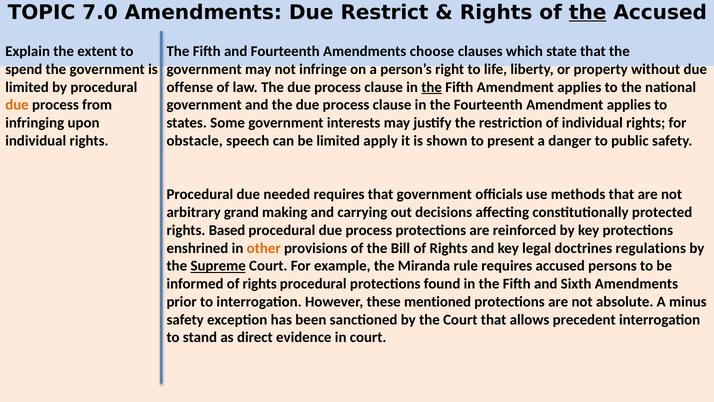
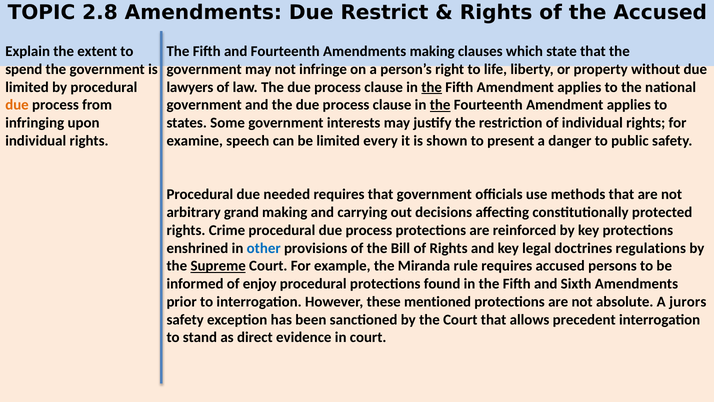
7.0: 7.0 -> 2.8
the at (588, 12) underline: present -> none
Amendments choose: choose -> making
offense: offense -> lawyers
the at (440, 105) underline: none -> present
obstacle: obstacle -> examine
apply: apply -> every
Based: Based -> Crime
other colour: orange -> blue
informed of rights: rights -> enjoy
minus: minus -> jurors
